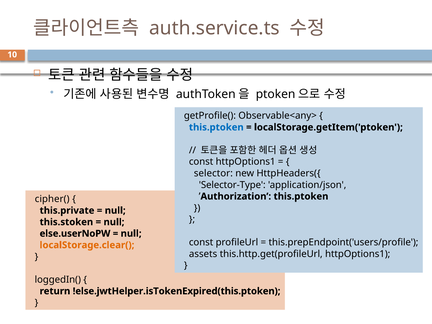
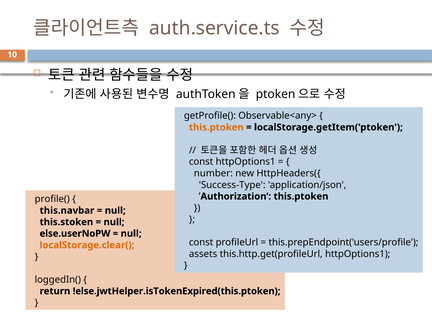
this.ptoken at (216, 127) colour: blue -> orange
selector: selector -> number
Selector-Type: Selector-Type -> Success-Type
cipher(: cipher( -> profile(
this.private: this.private -> this.navbar
